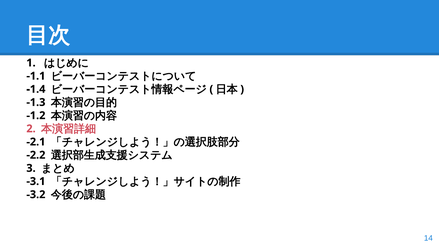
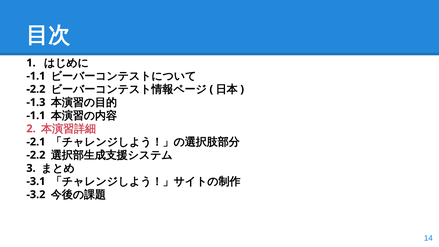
-1.4 at (36, 89): -1.4 -> -2.2
-1.2 at (36, 115): -1.2 -> -1.1
